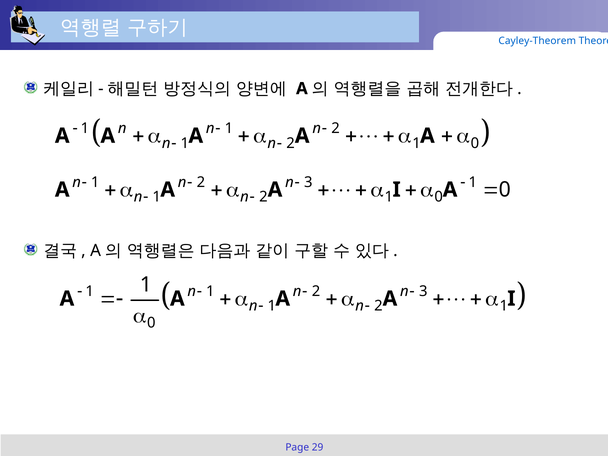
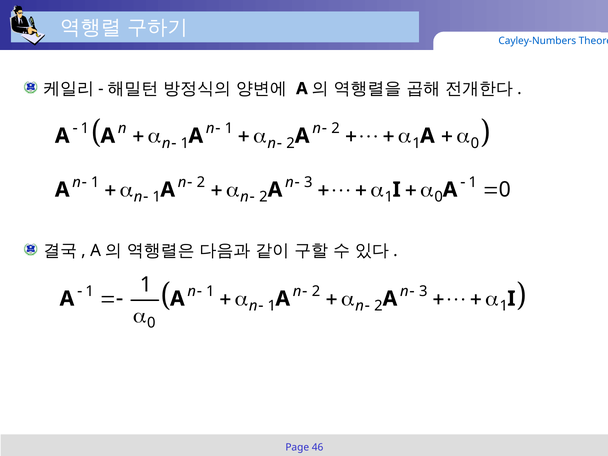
Cayley-Theorem: Cayley-Theorem -> Cayley-Numbers
29: 29 -> 46
